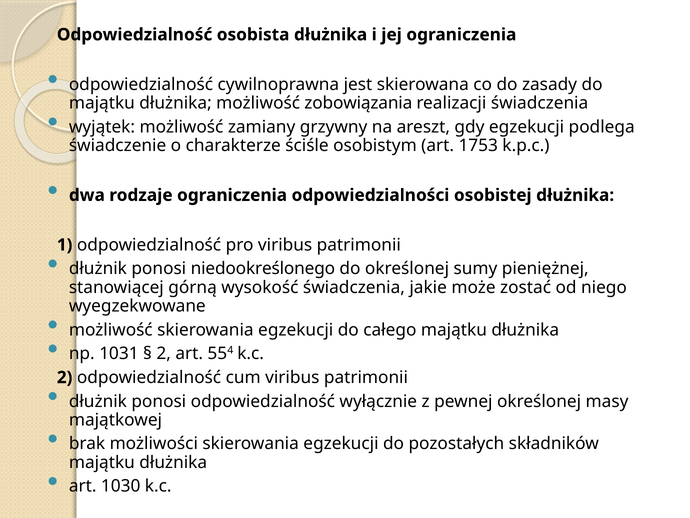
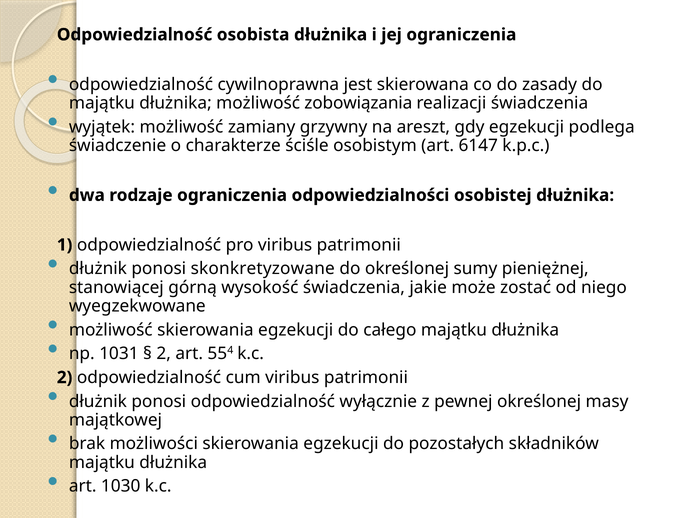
1753: 1753 -> 6147
niedookreślonego: niedookreślonego -> skonkretyzowane
